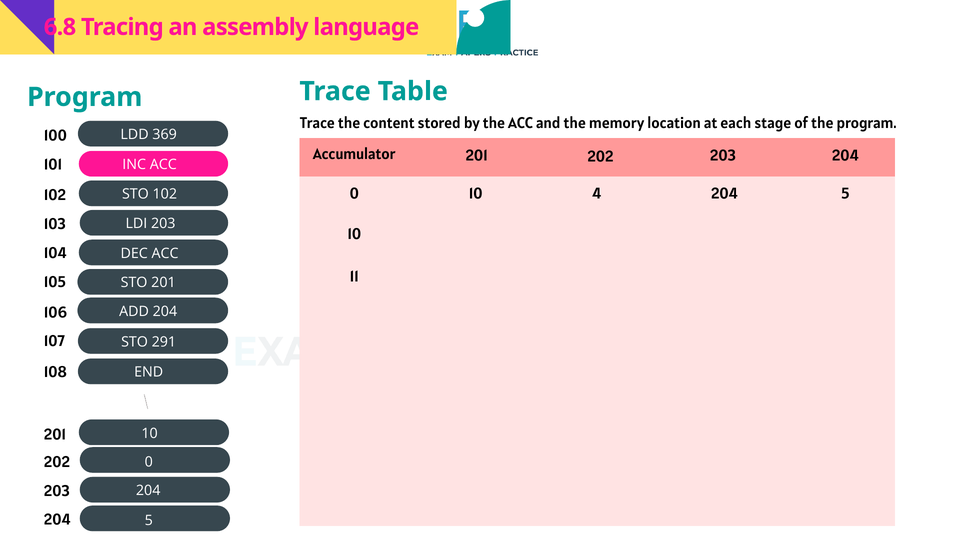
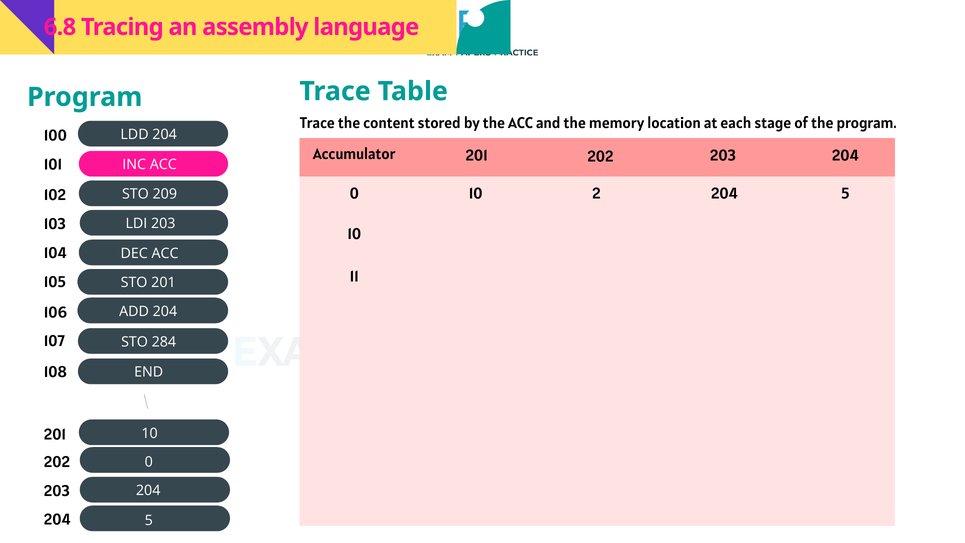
LDD 369: 369 -> 204
4: 4 -> 2
STO 102: 102 -> 209
291: 291 -> 284
